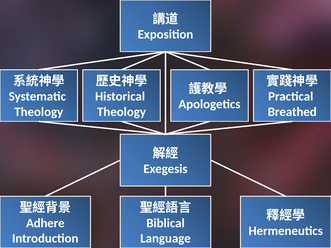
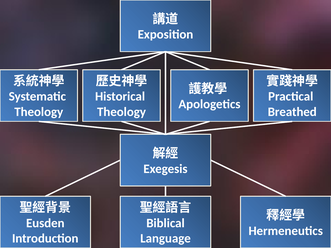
Adhere: Adhere -> Eusden
